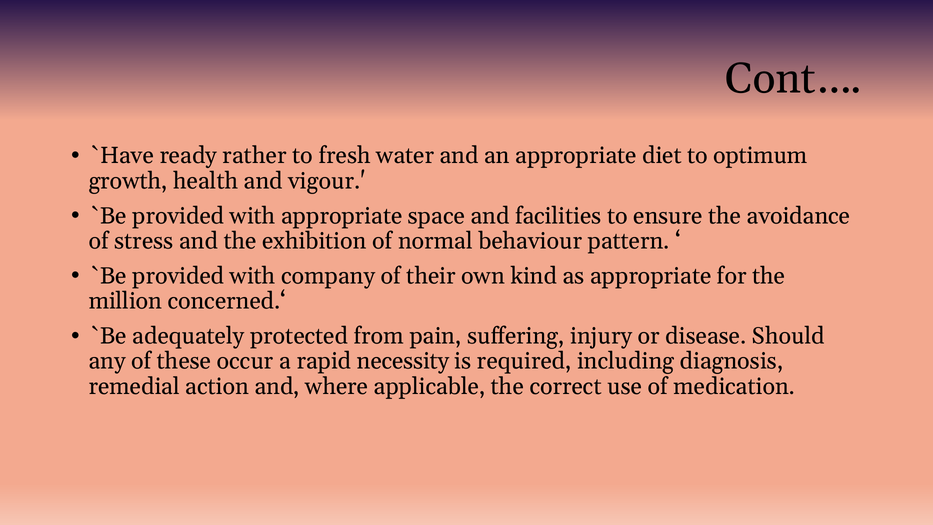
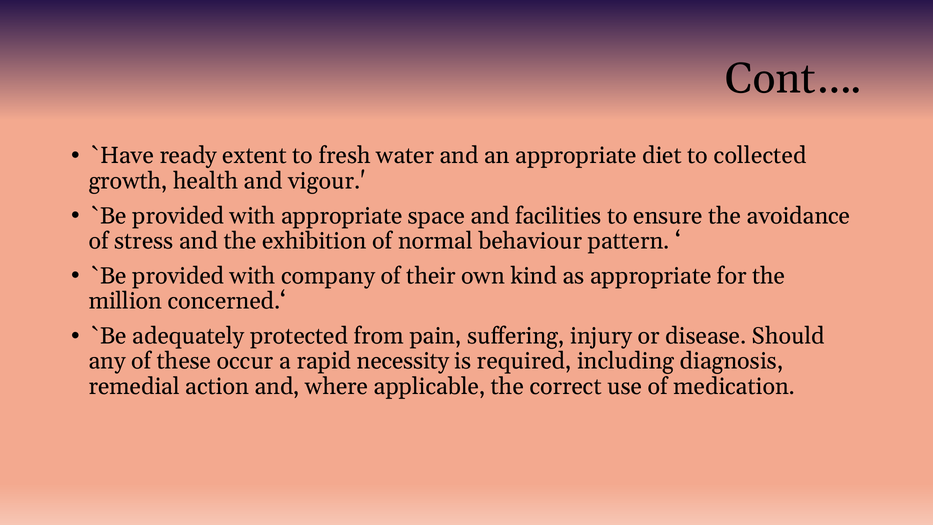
rather: rather -> extent
optimum: optimum -> collected
